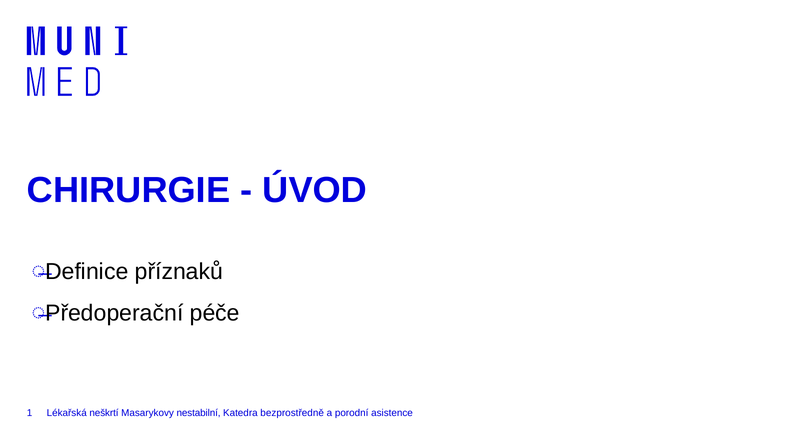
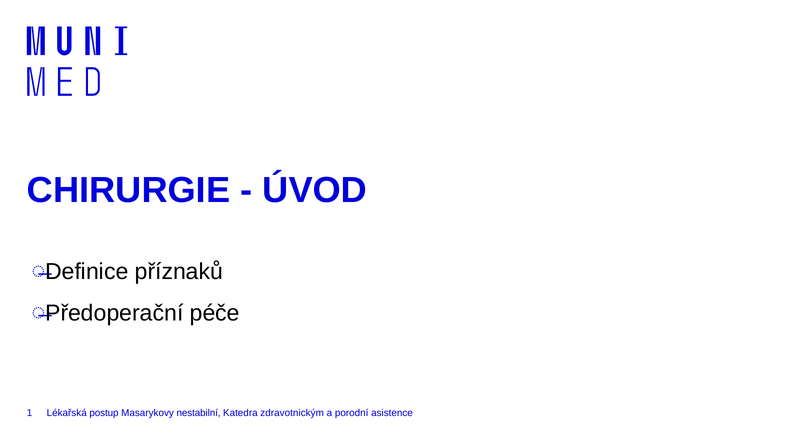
neškrtí: neškrtí -> postup
bezprostředně: bezprostředně -> zdravotnickým
